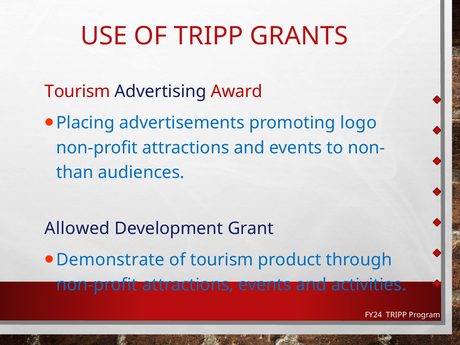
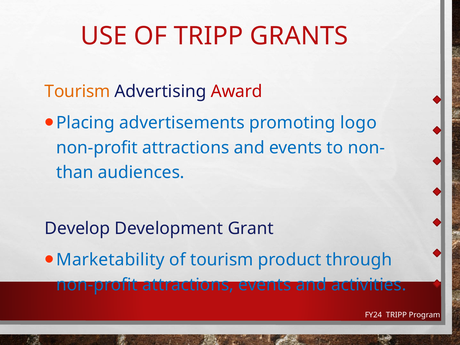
Tourism at (77, 92) colour: red -> orange
Allowed: Allowed -> Develop
Demonstrate: Demonstrate -> Marketability
